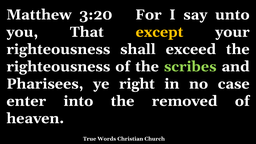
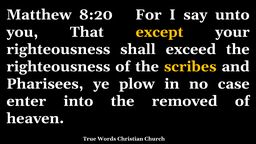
3:20: 3:20 -> 8:20
scribes colour: light green -> yellow
right: right -> plow
